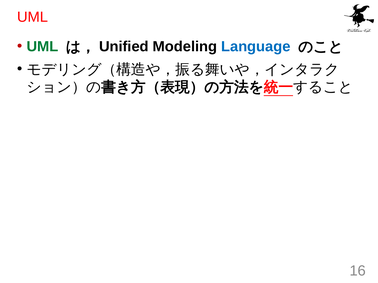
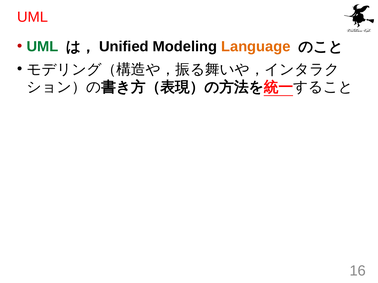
Language colour: blue -> orange
